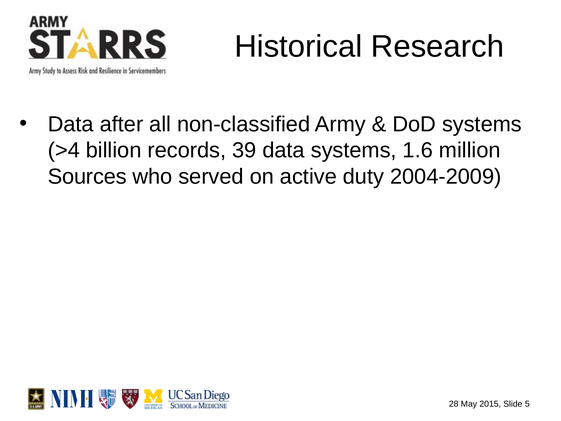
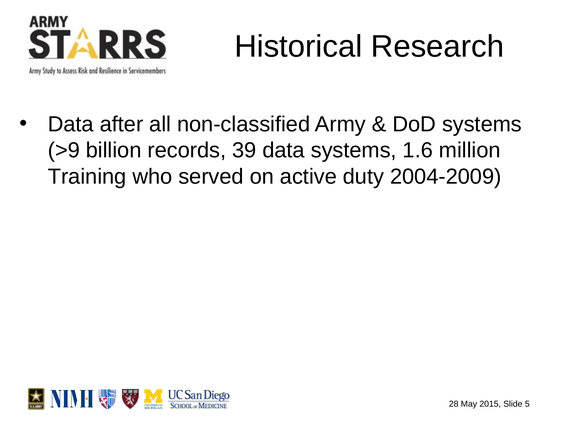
>4: >4 -> >9
Sources: Sources -> Training
